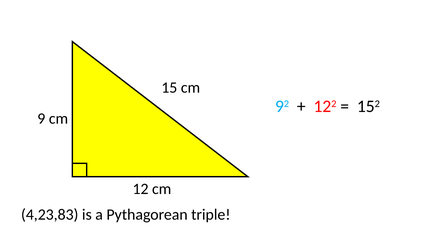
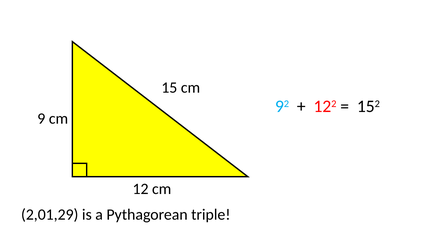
4,23,83: 4,23,83 -> 2,01,29
